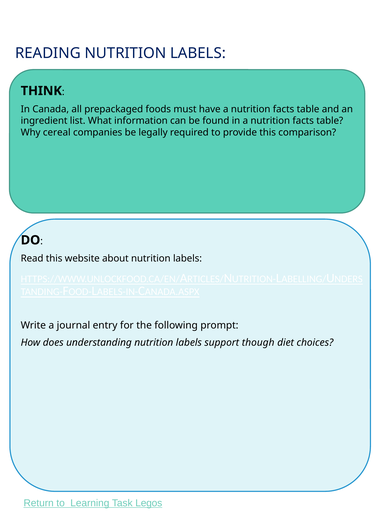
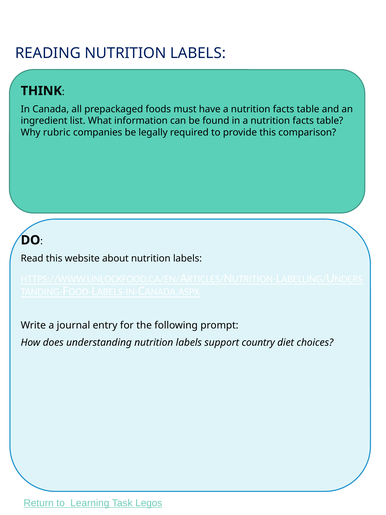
cereal: cereal -> rubric
though: though -> country
